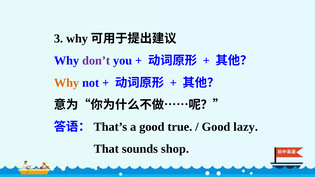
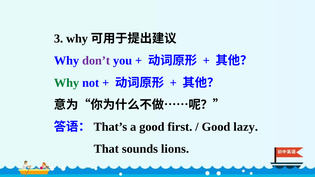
Why at (67, 83) colour: orange -> green
true: true -> first
shop: shop -> lions
